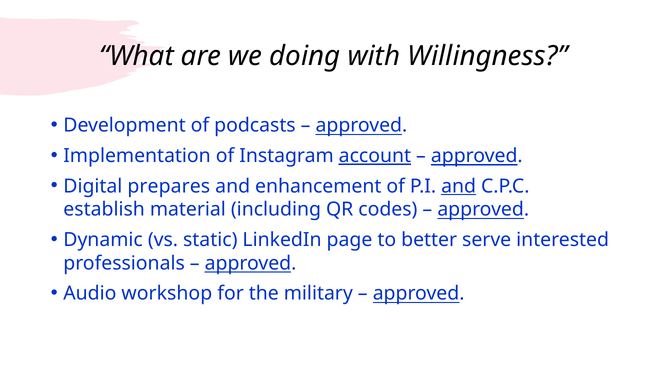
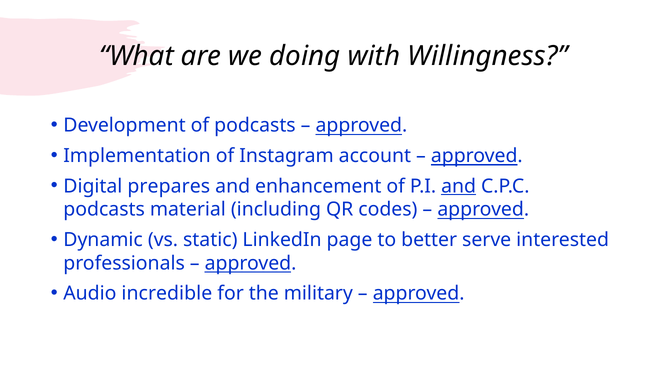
account underline: present -> none
establish at (104, 210): establish -> podcasts
workshop: workshop -> incredible
